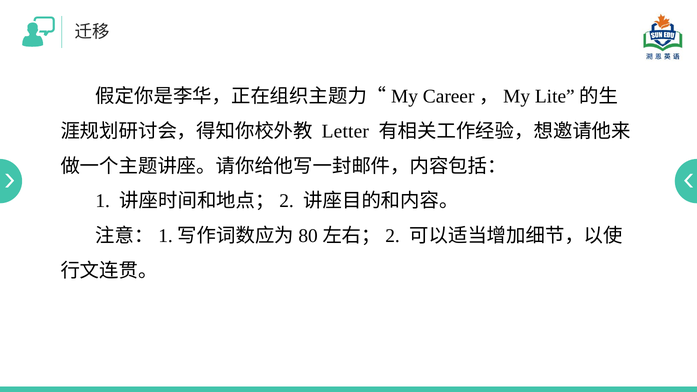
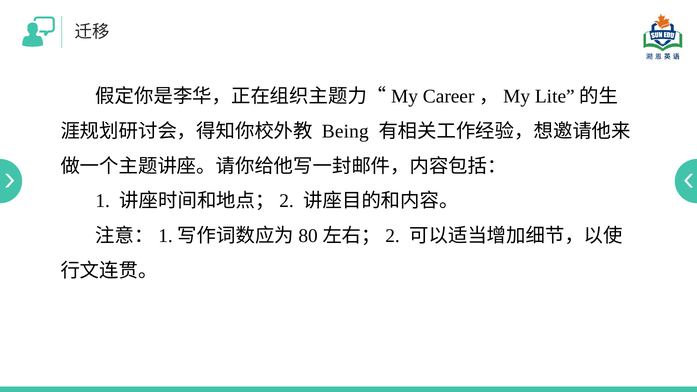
Letter: Letter -> Being
